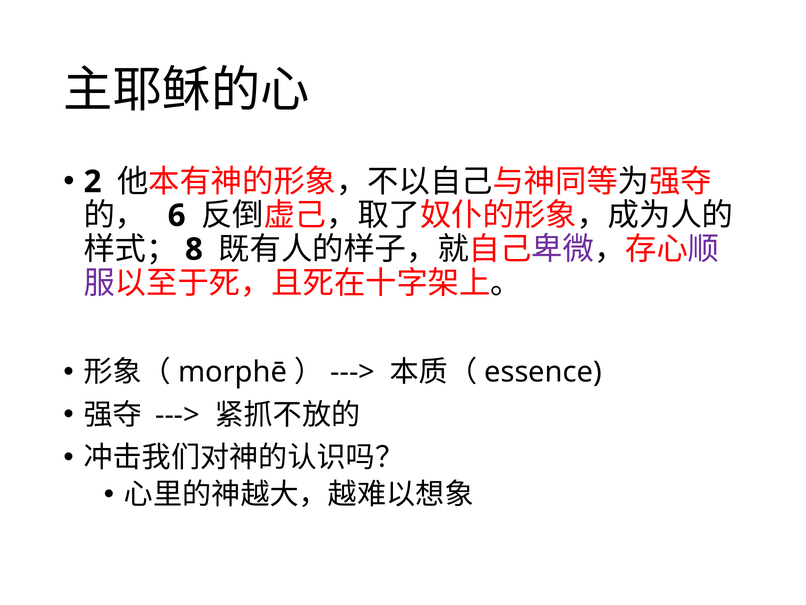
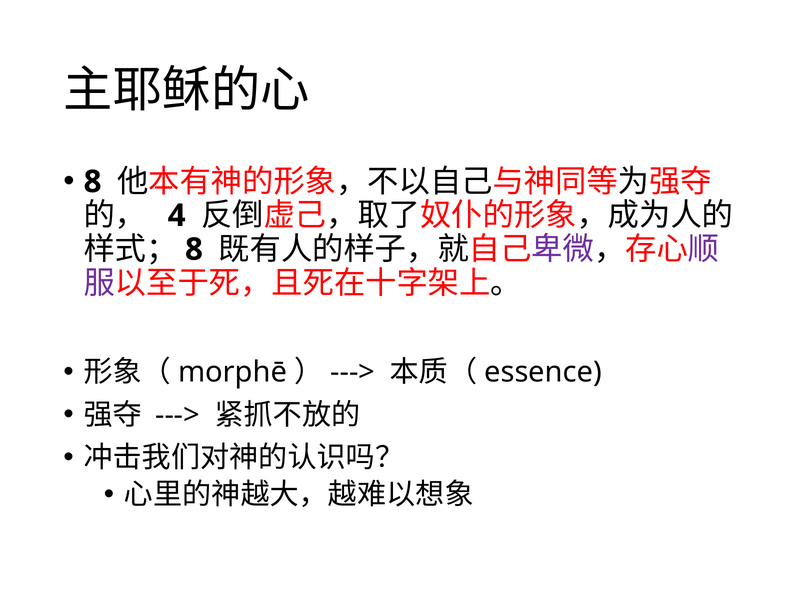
2 at (93, 182): 2 -> 8
6: 6 -> 4
